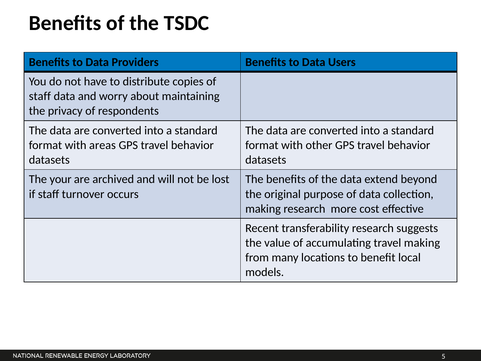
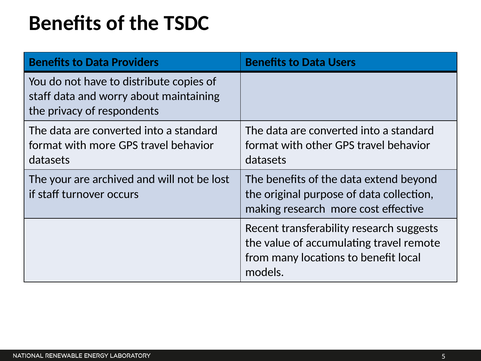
with areas: areas -> more
travel making: making -> remote
